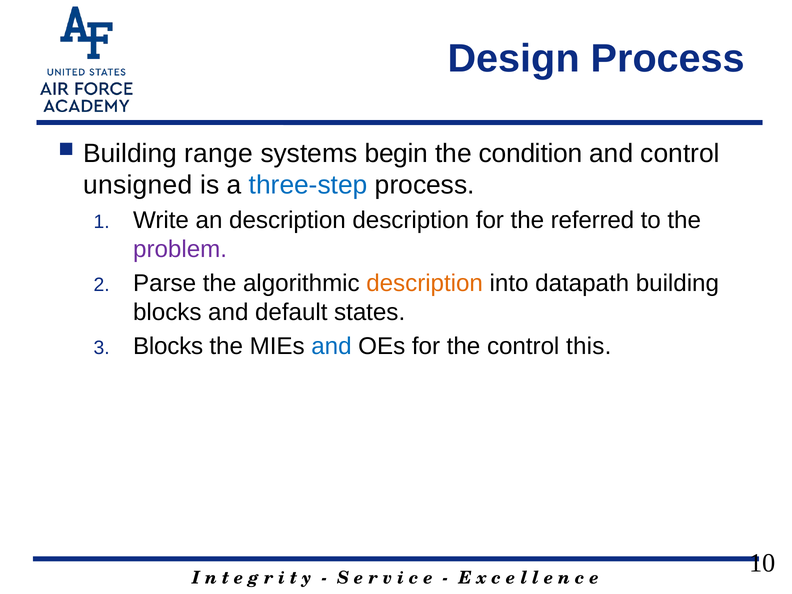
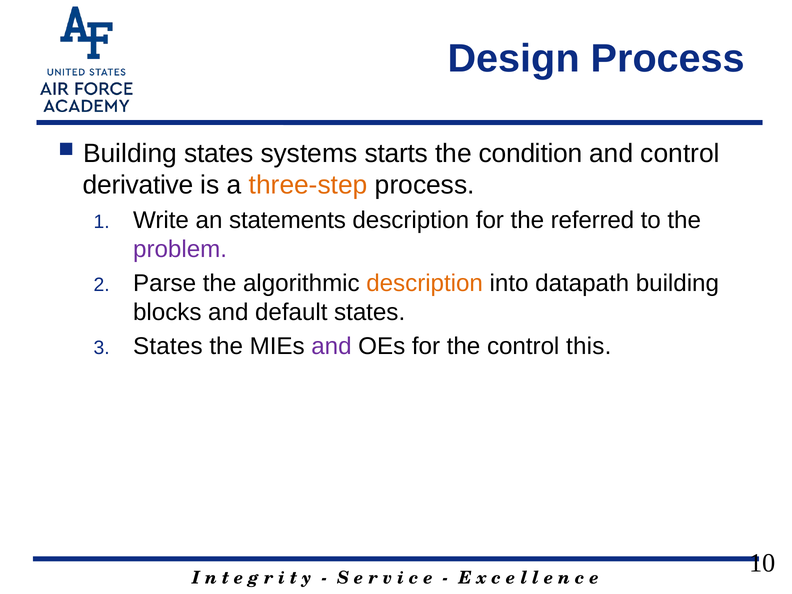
Building range: range -> states
begin: begin -> starts
unsigned: unsigned -> derivative
three-step colour: blue -> orange
an description: description -> statements
Blocks at (168, 346): Blocks -> States
and at (331, 346) colour: blue -> purple
